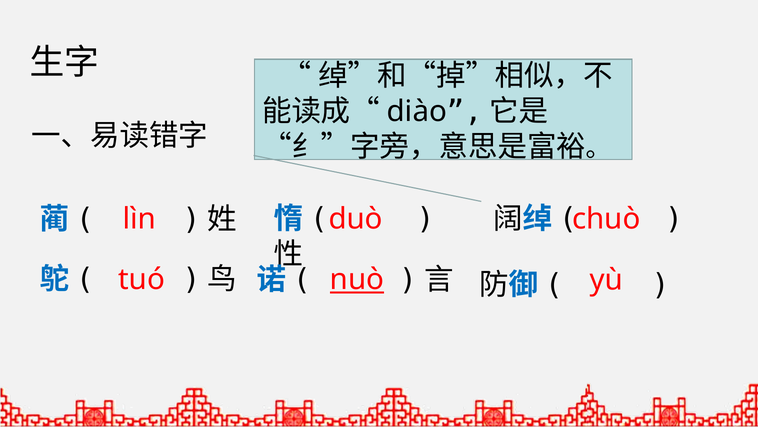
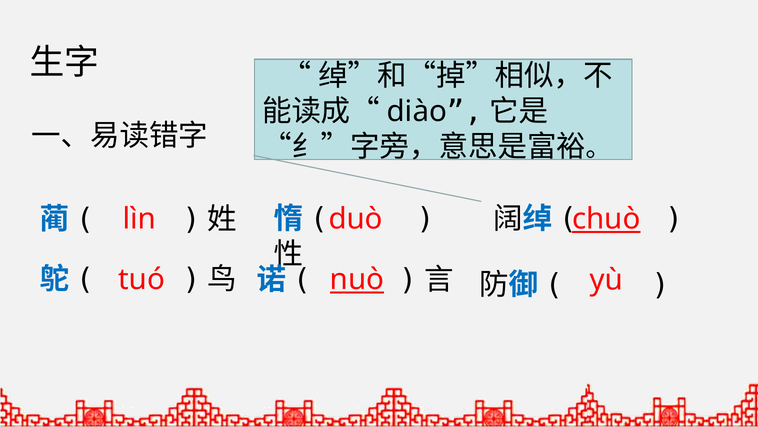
chuò underline: none -> present
